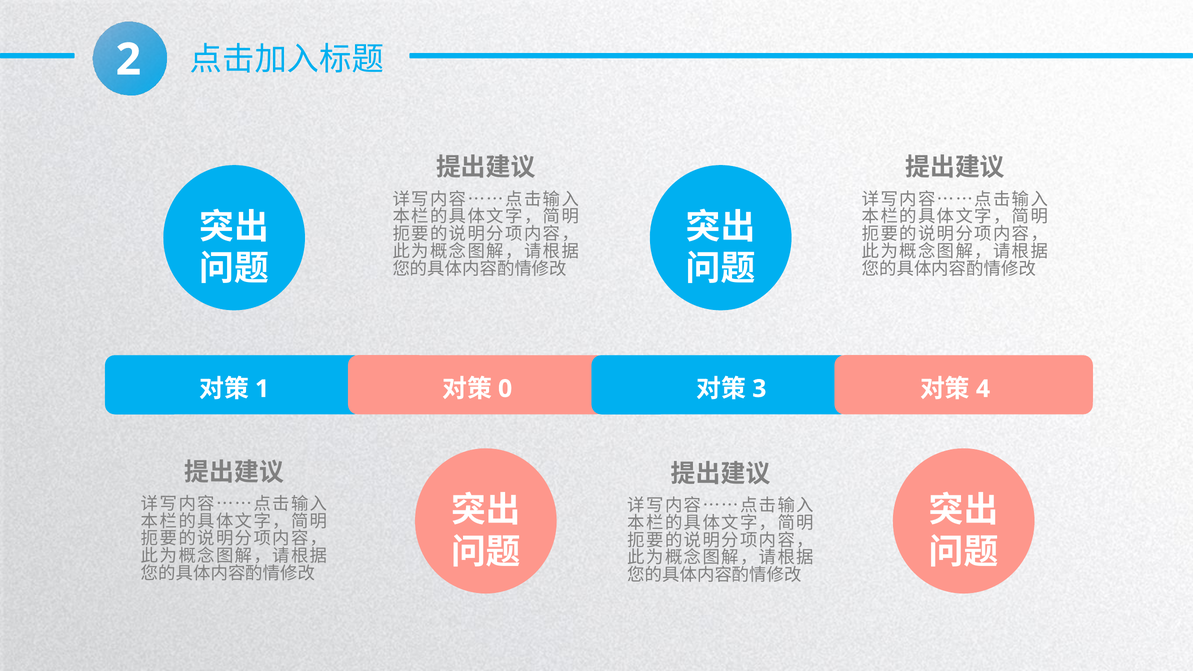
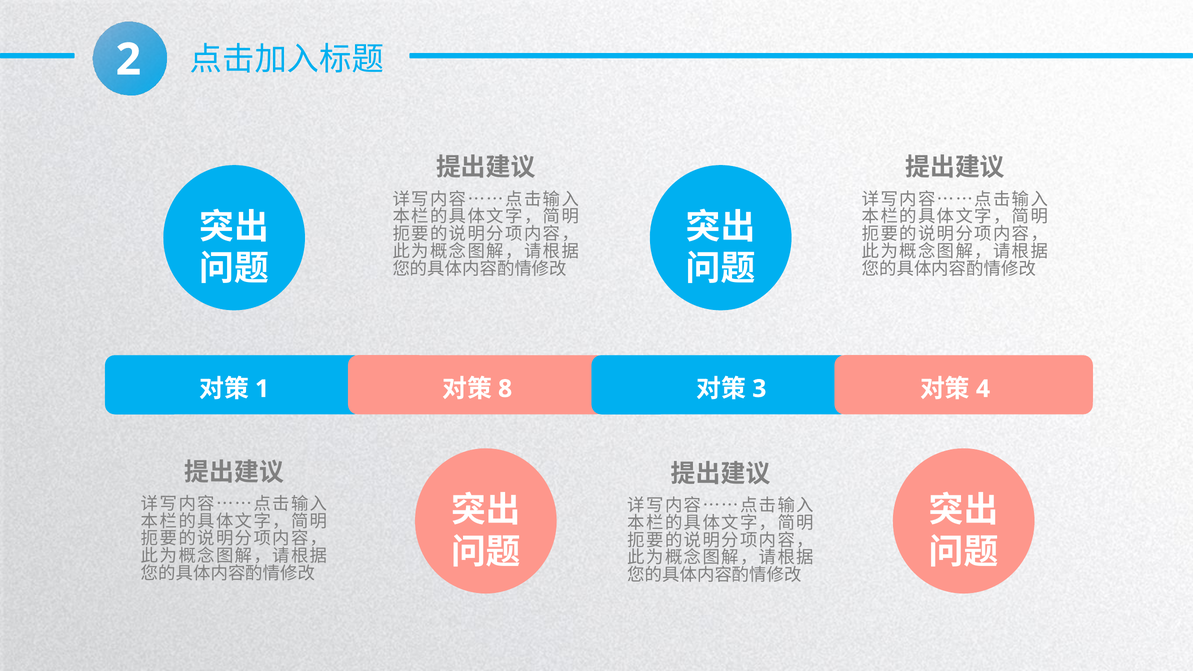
0: 0 -> 8
